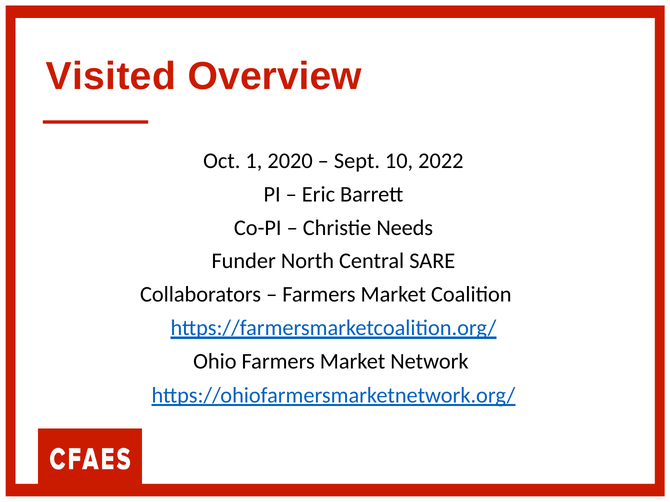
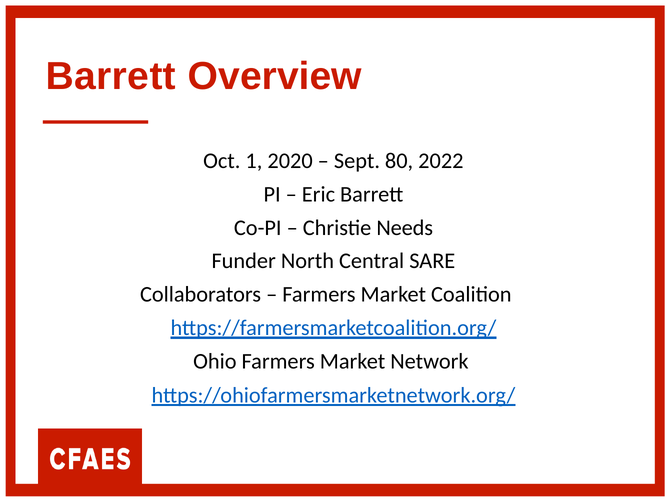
Visited at (111, 76): Visited -> Barrett
10: 10 -> 80
